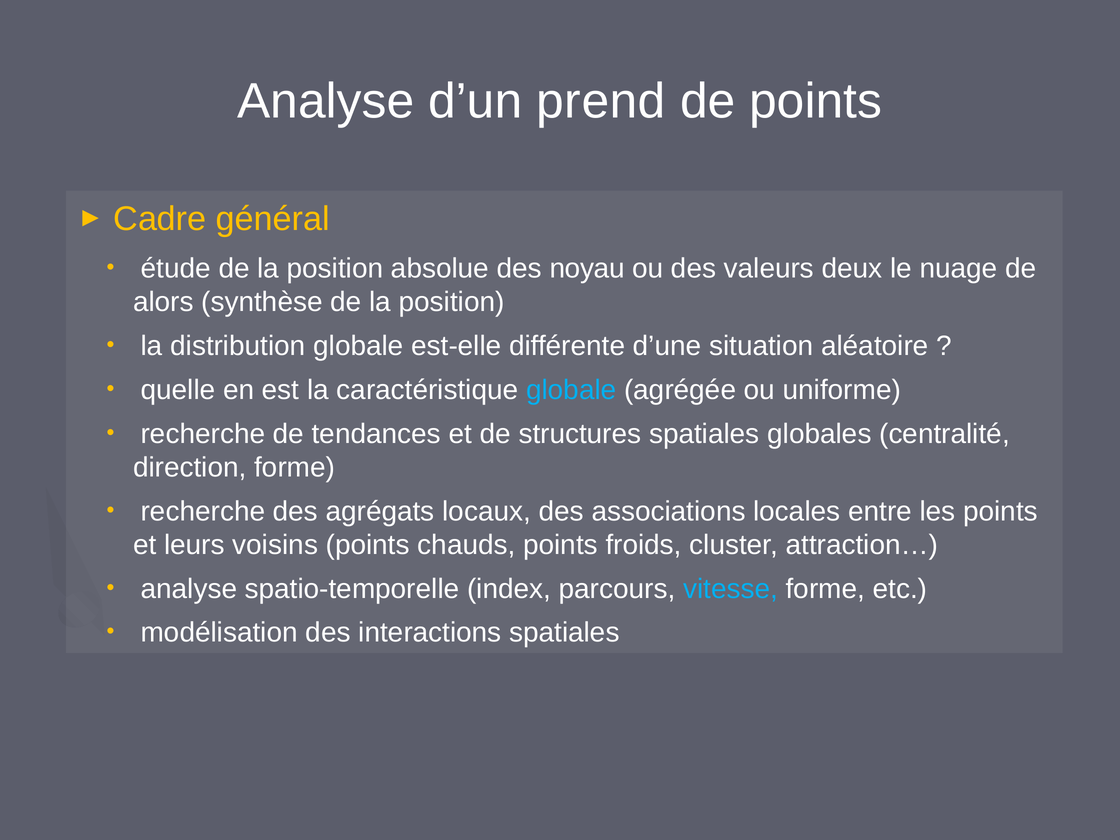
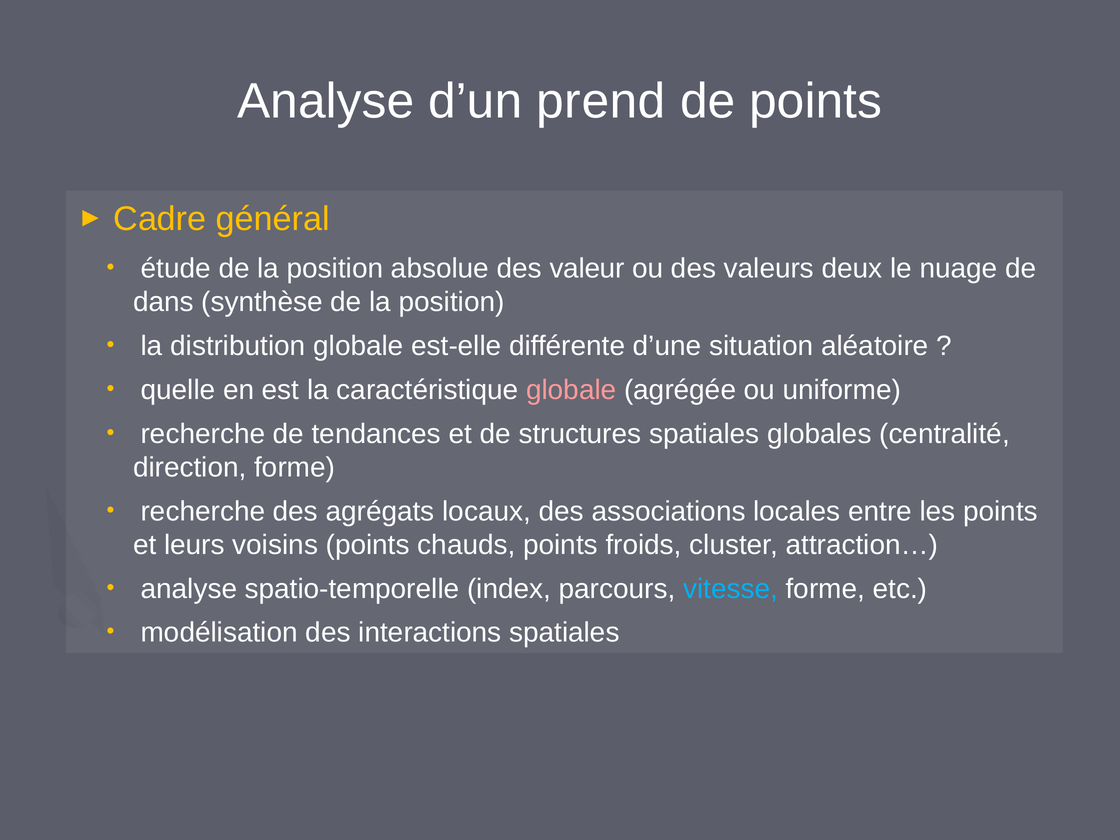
noyau: noyau -> valeur
alors: alors -> dans
globale at (571, 390) colour: light blue -> pink
